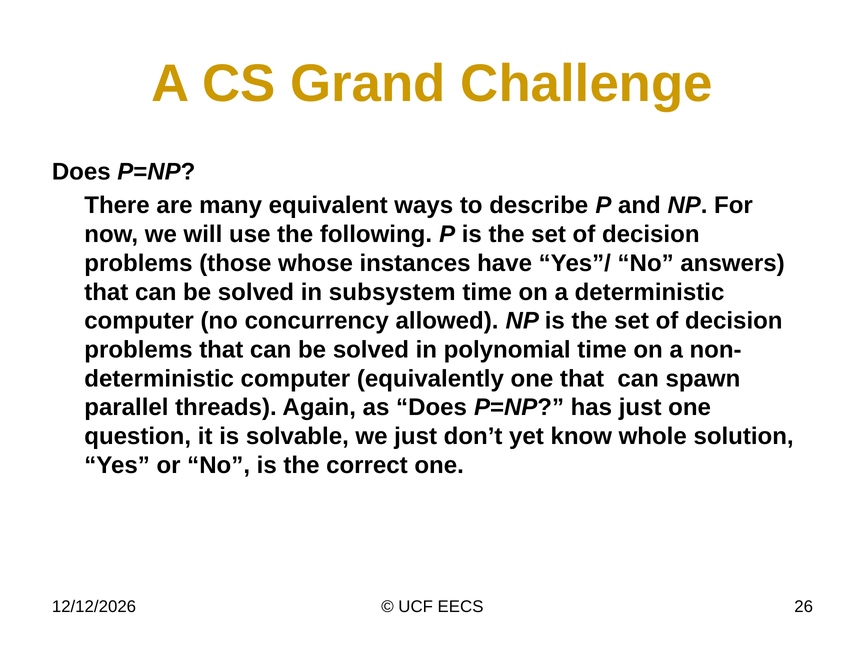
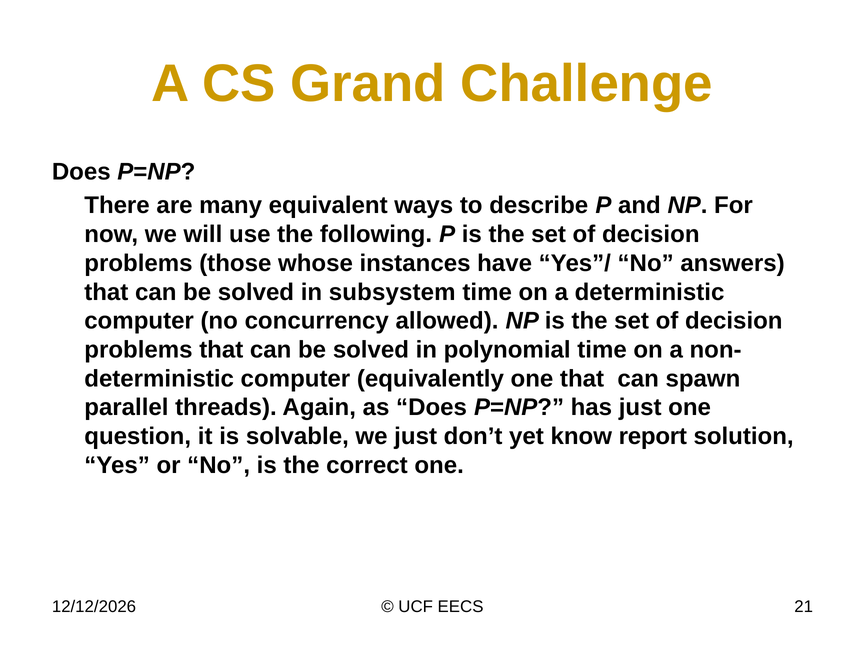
whole: whole -> report
26: 26 -> 21
